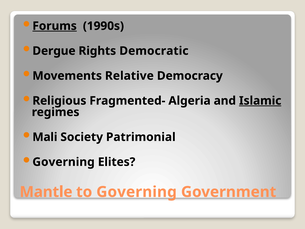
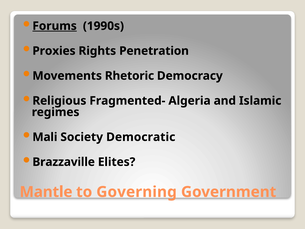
Dergue: Dergue -> Proxies
Democratic: Democratic -> Penetration
Relative: Relative -> Rhetoric
Islamic underline: present -> none
Patrimonial: Patrimonial -> Democratic
Governing at (64, 162): Governing -> Brazzaville
